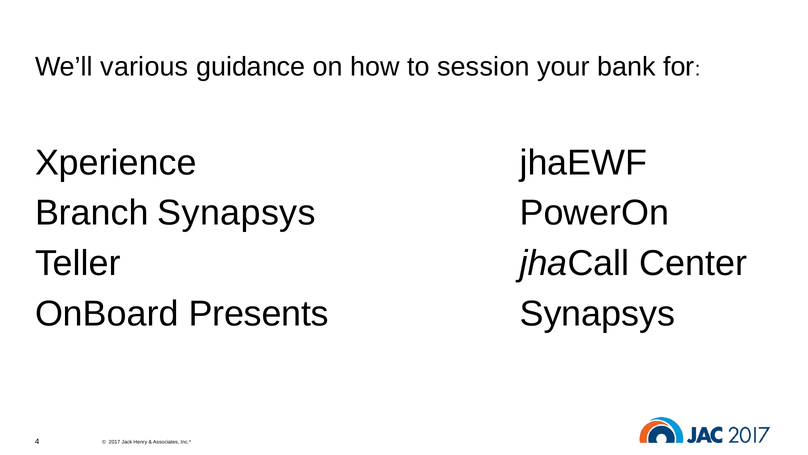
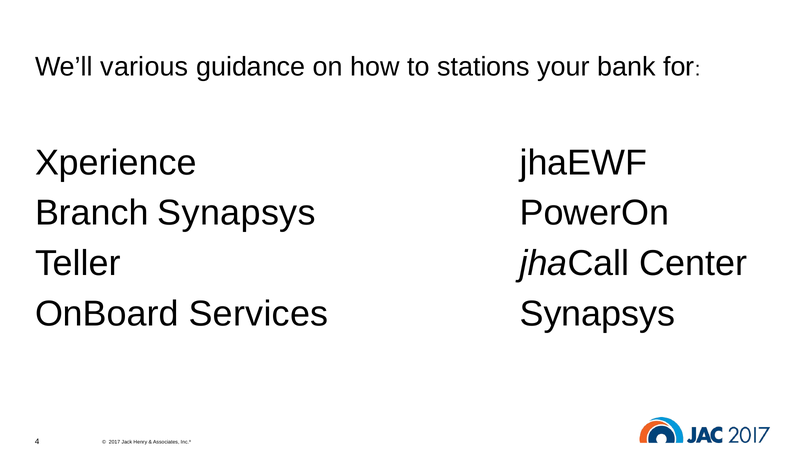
session: session -> stations
Presents: Presents -> Services
